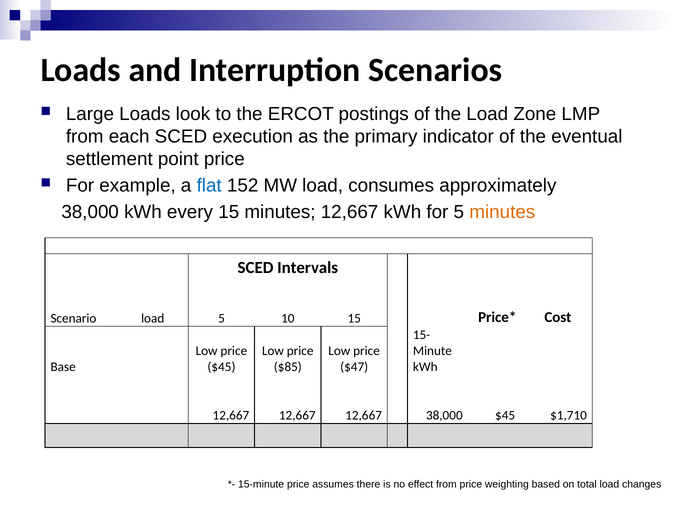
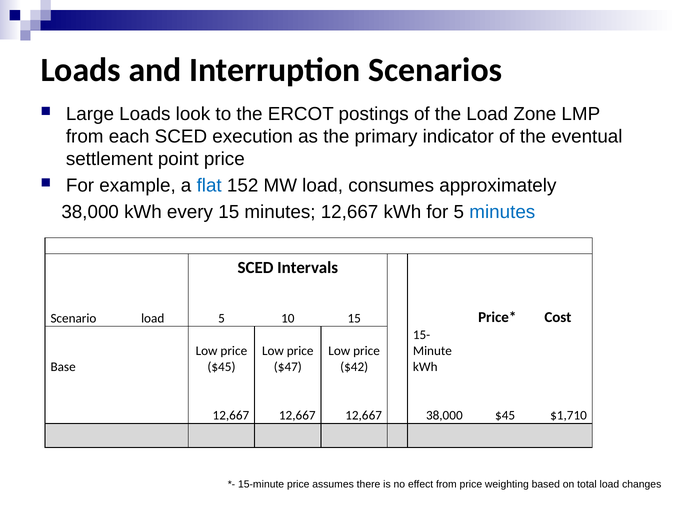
minutes at (502, 212) colour: orange -> blue
$85: $85 -> $47
$47: $47 -> $42
